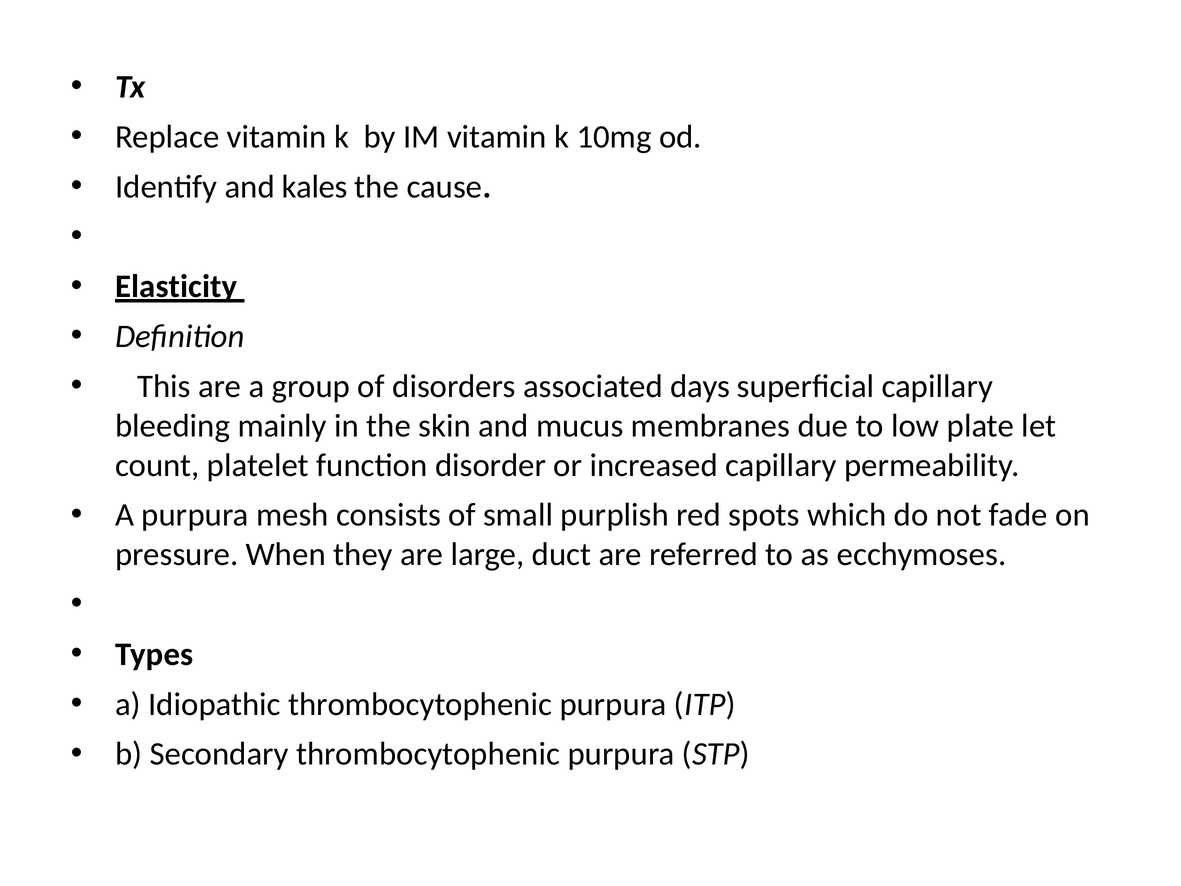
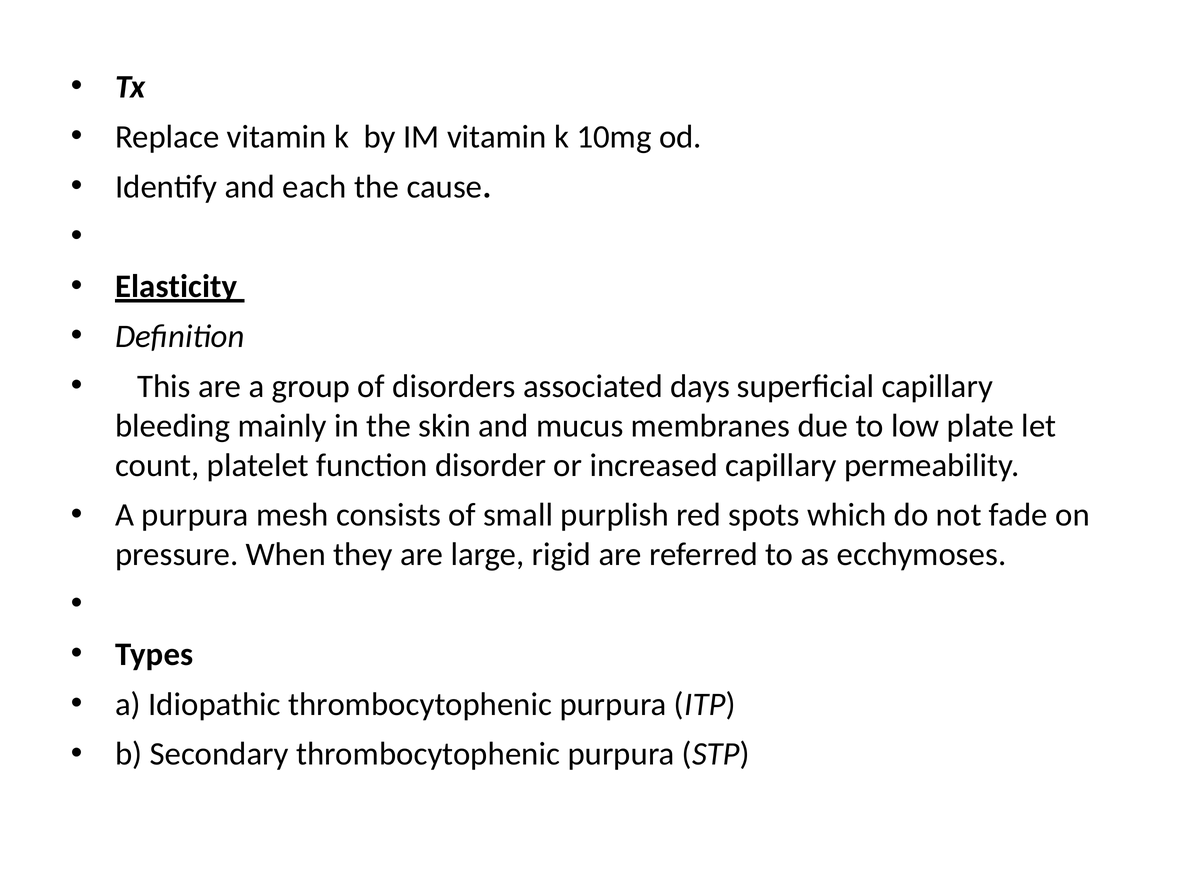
kales: kales -> each
duct: duct -> rigid
